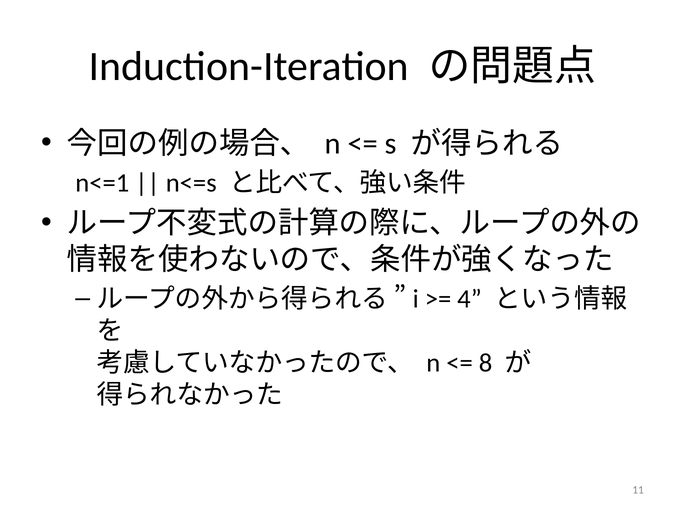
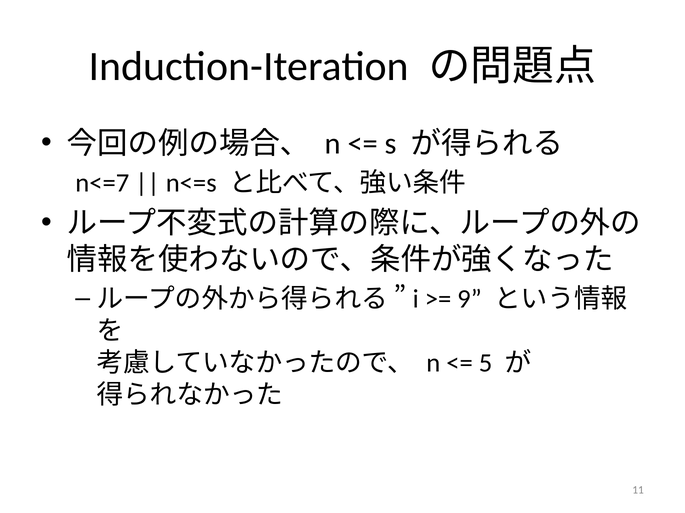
n<=1: n<=1 -> n<=7
4: 4 -> 9
8: 8 -> 5
